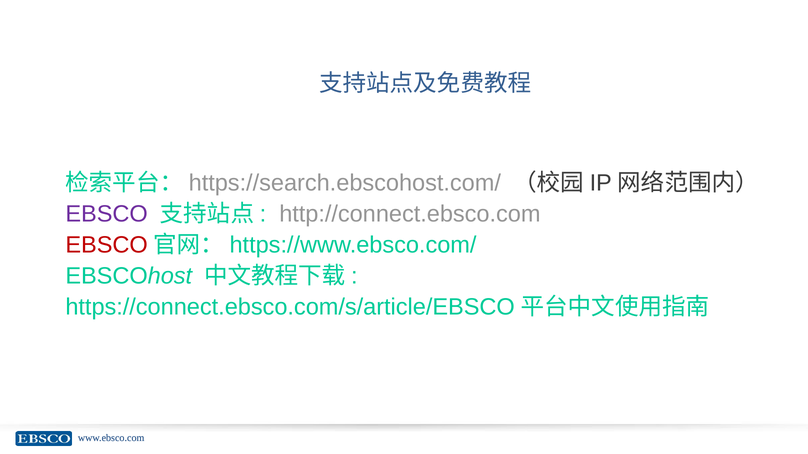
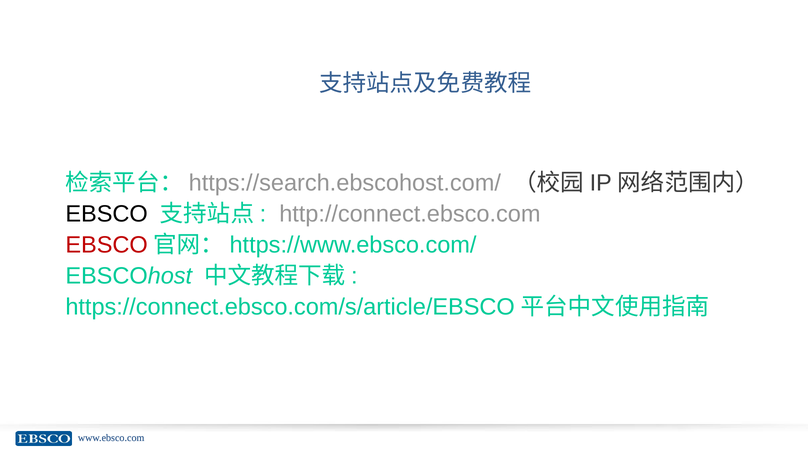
EBSCO at (107, 214) colour: purple -> black
